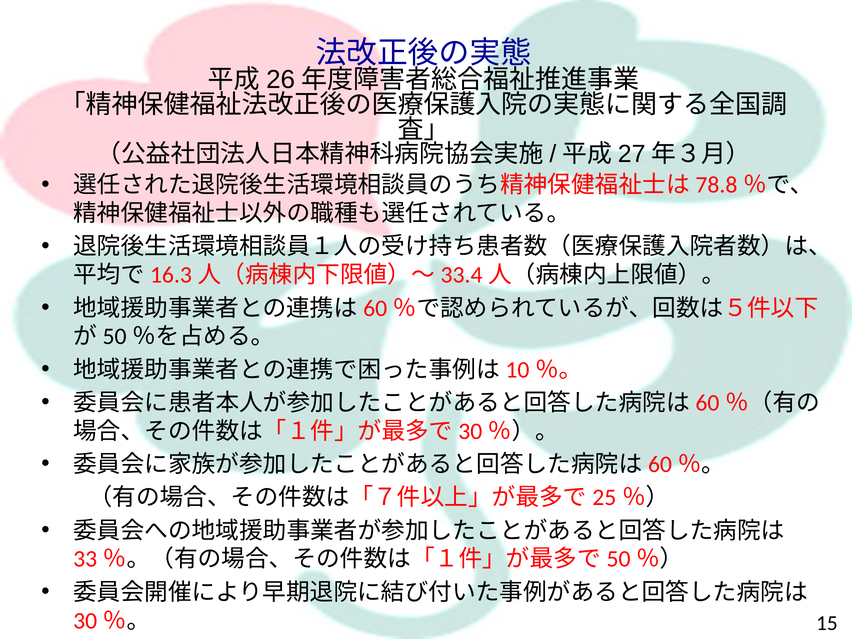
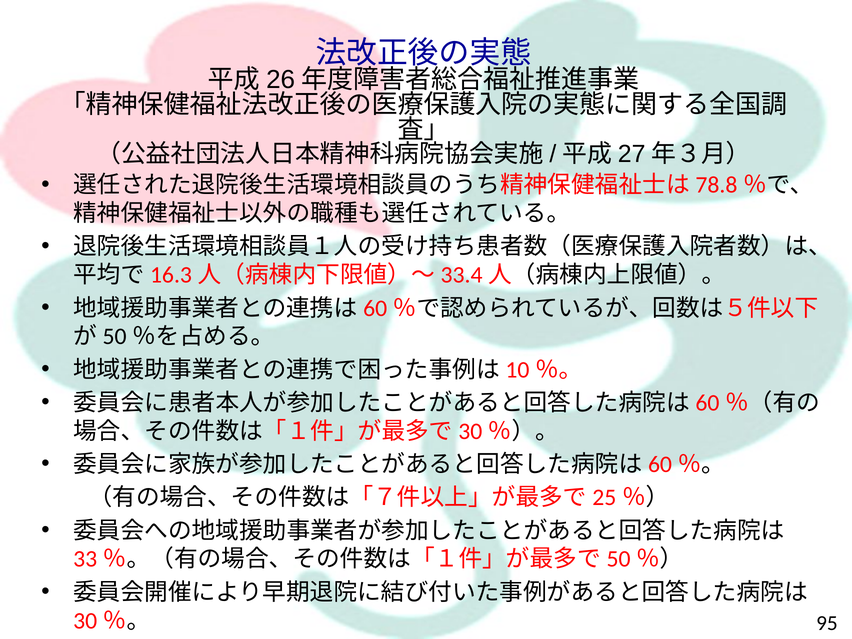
15: 15 -> 95
